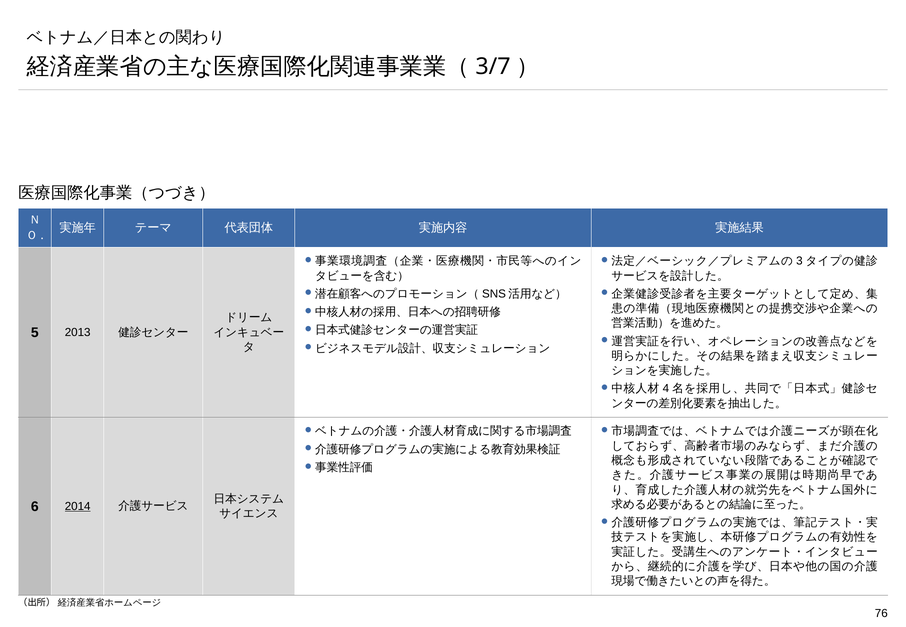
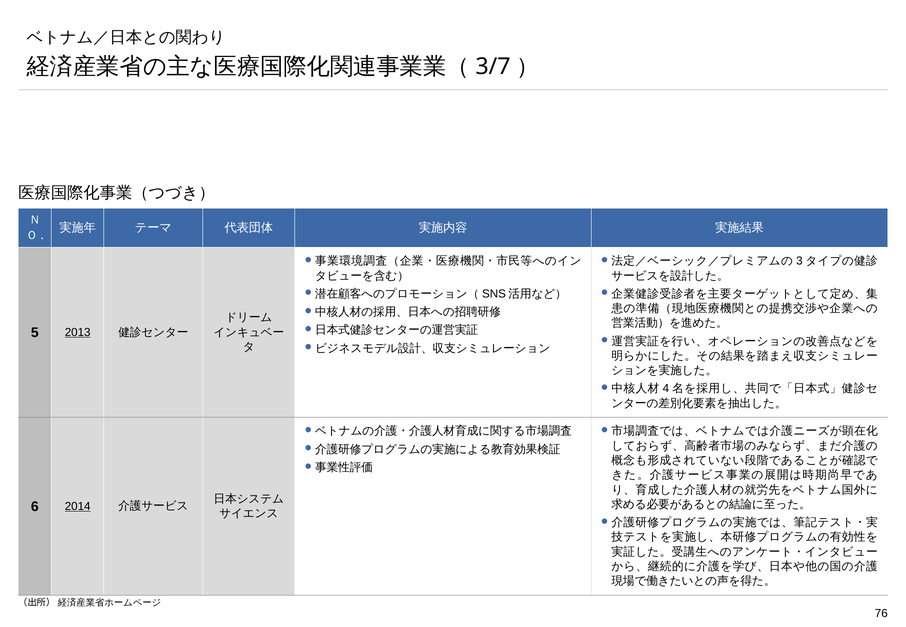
2013 underline: none -> present
